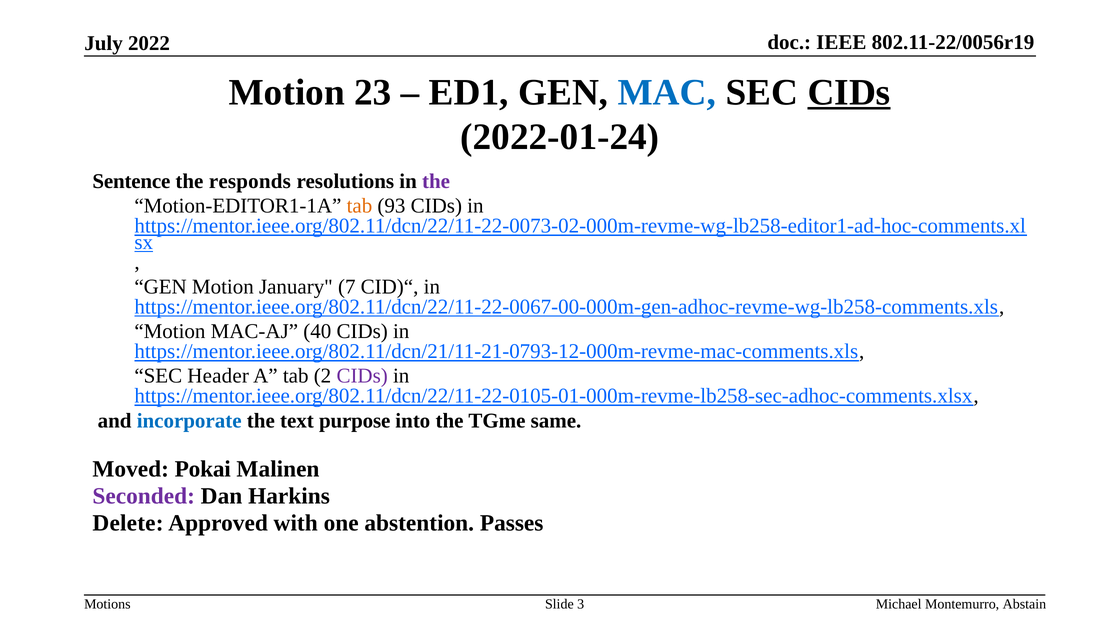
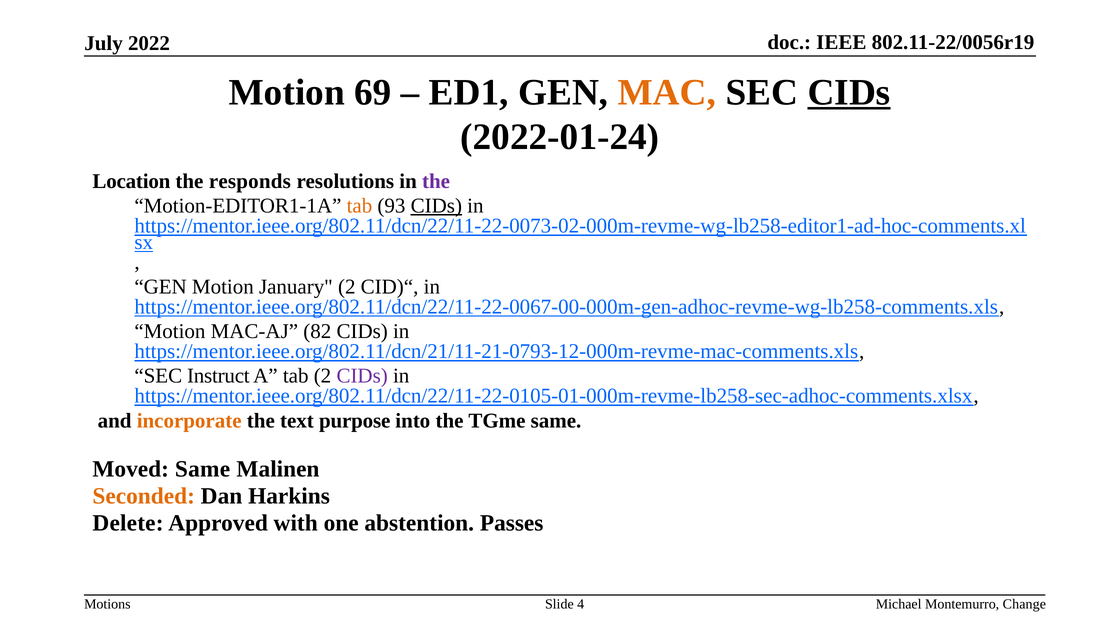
23: 23 -> 69
MAC colour: blue -> orange
Sentence: Sentence -> Location
CIDs at (436, 206) underline: none -> present
January 7: 7 -> 2
40: 40 -> 82
Header: Header -> Instruct
incorporate colour: blue -> orange
Moved Pokai: Pokai -> Same
Seconded colour: purple -> orange
3: 3 -> 4
Abstain: Abstain -> Change
